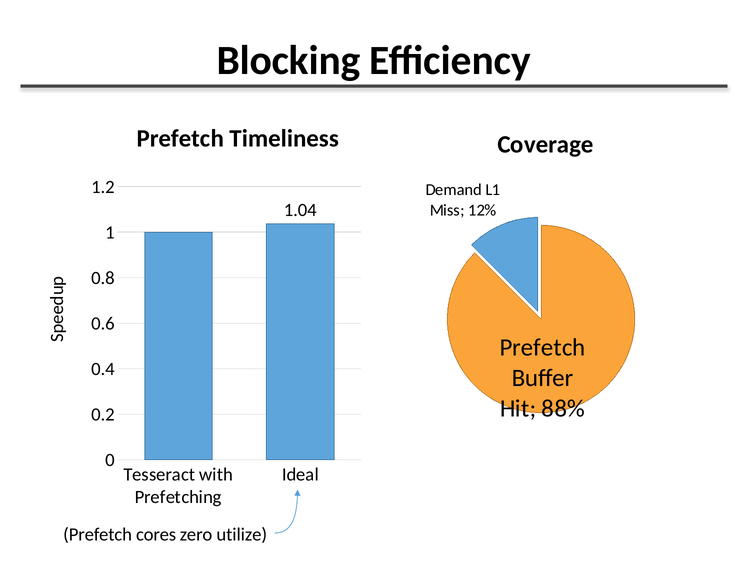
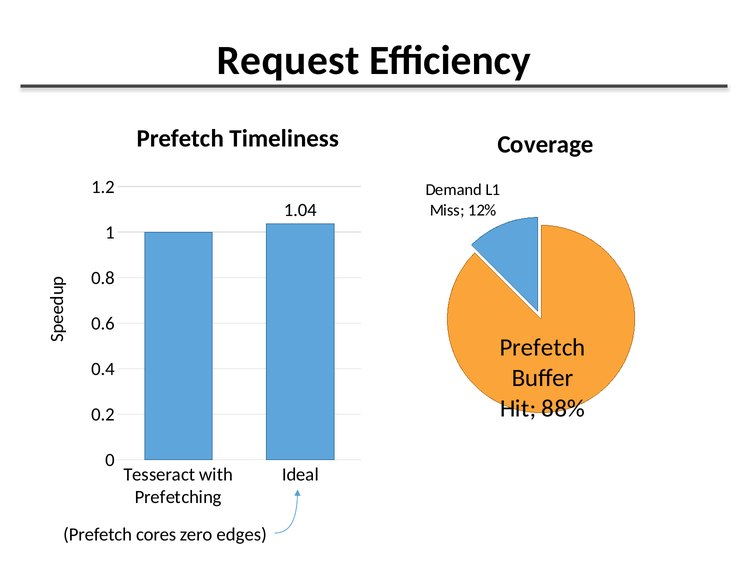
Blocking: Blocking -> Request
utilize: utilize -> edges
